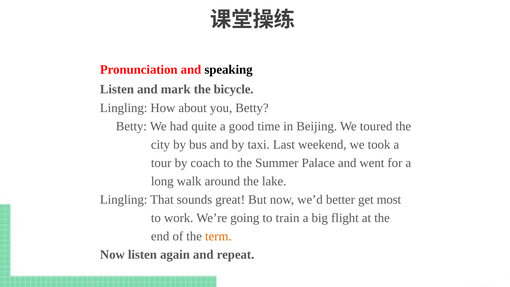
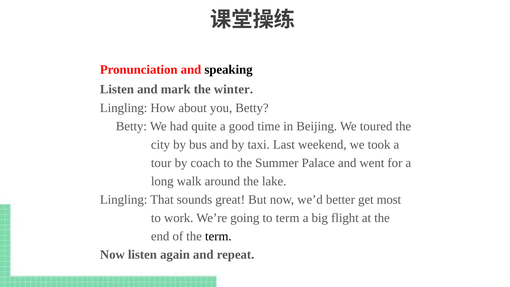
bicycle: bicycle -> winter
to train: train -> term
term at (218, 236) colour: orange -> black
